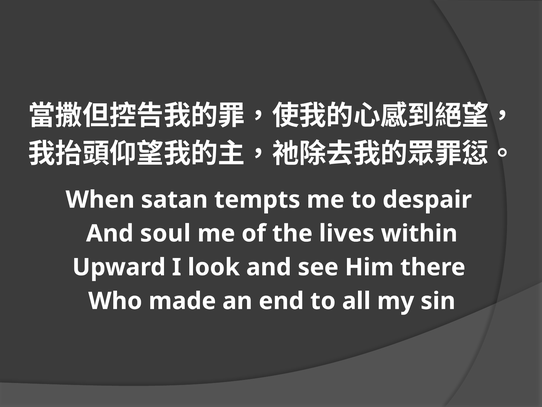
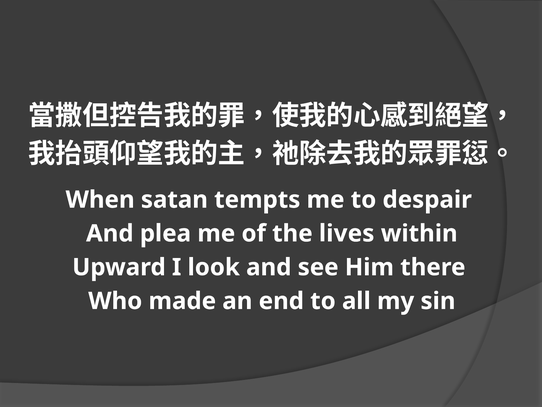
soul: soul -> plea
